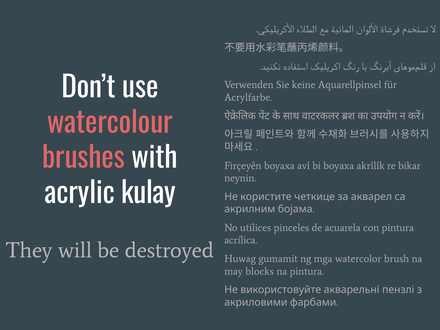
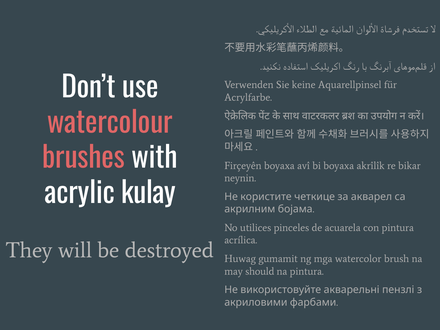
blocks: blocks -> should
